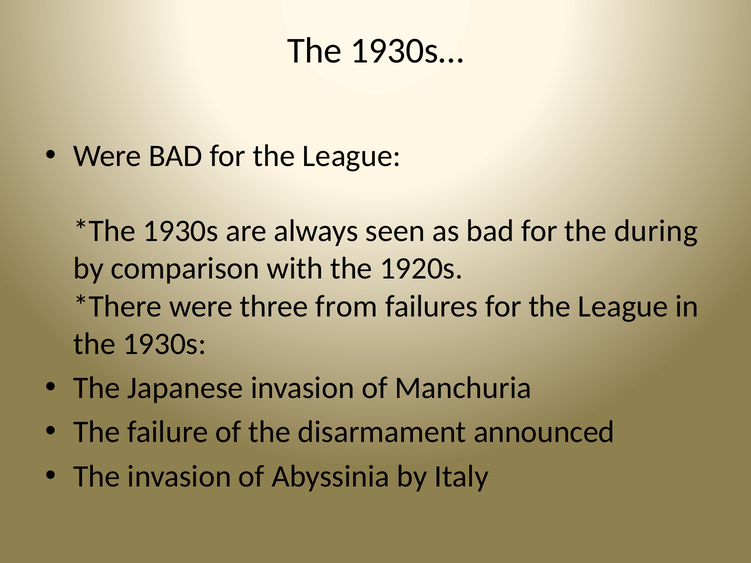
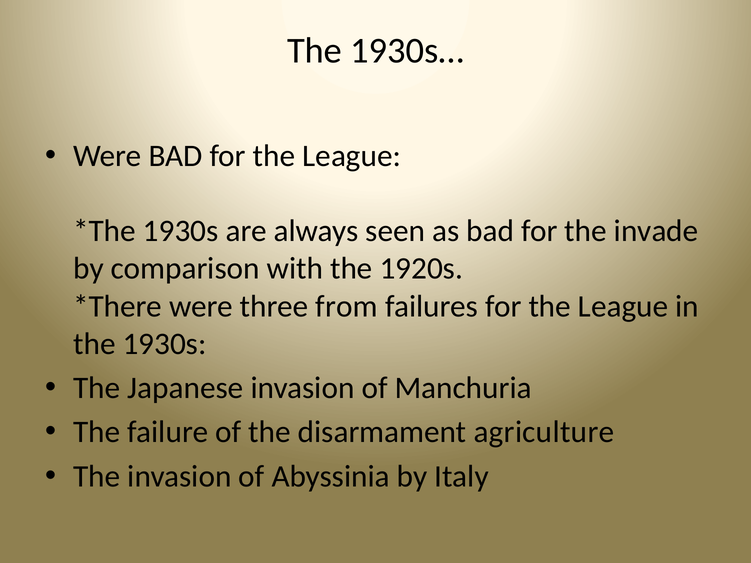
during: during -> invade
announced: announced -> agriculture
